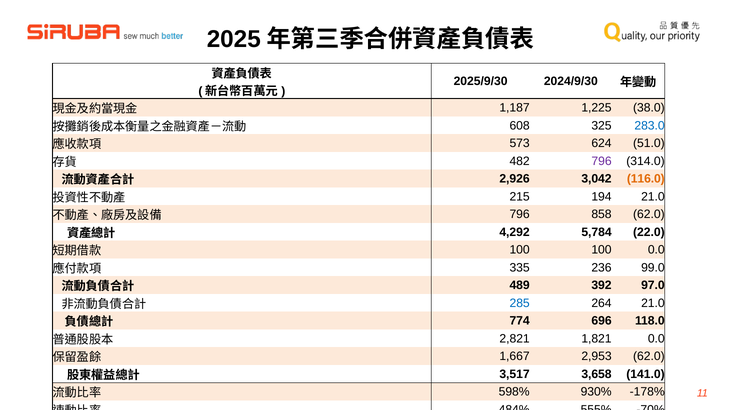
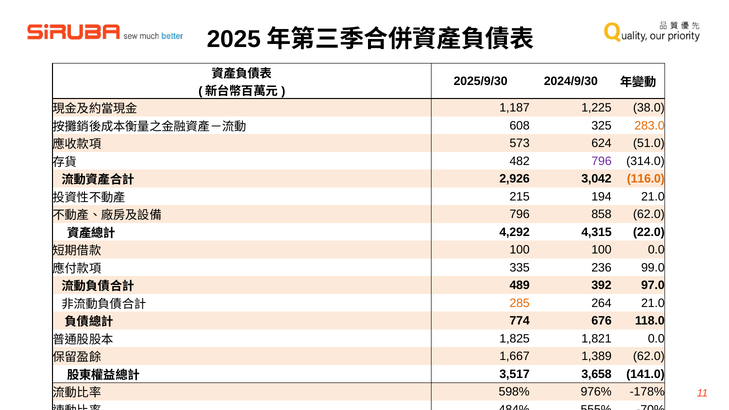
283.0 colour: blue -> orange
5,784: 5,784 -> 4,315
285 colour: blue -> orange
696: 696 -> 676
2,821: 2,821 -> 1,825
2,953: 2,953 -> 1,389
930%: 930% -> 976%
